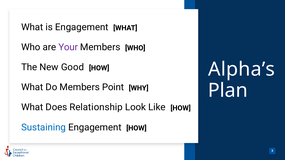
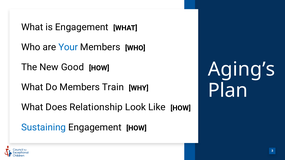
Your colour: purple -> blue
Alpha’s: Alpha’s -> Aging’s
Point: Point -> Train
